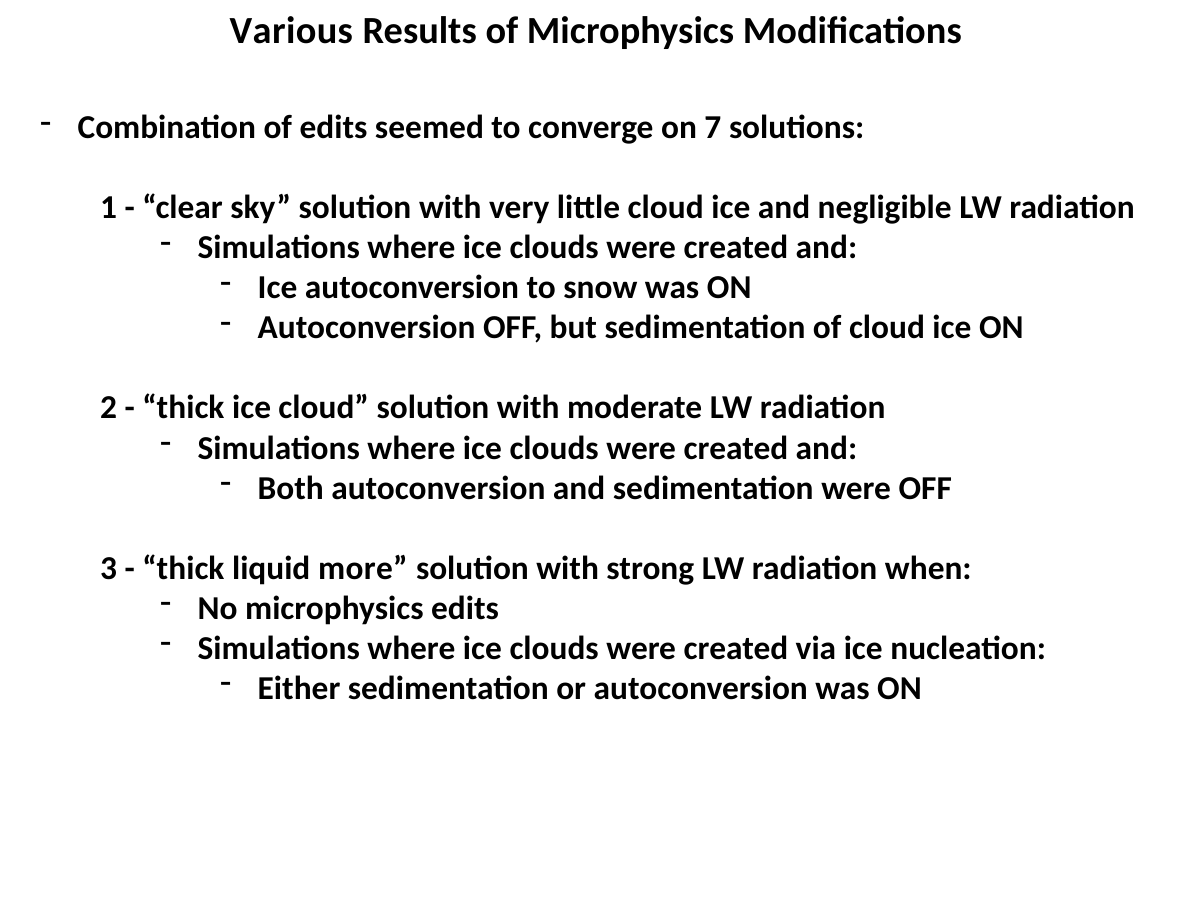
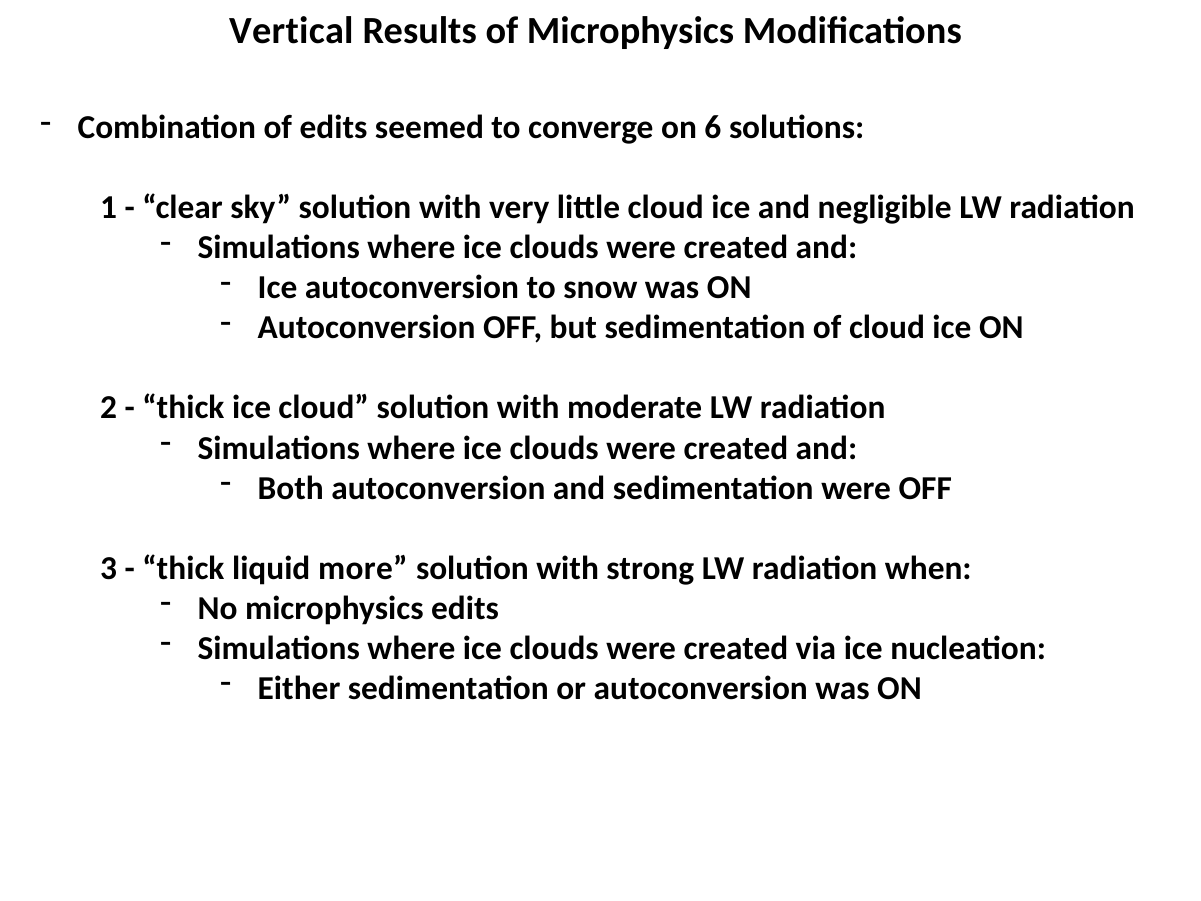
Various: Various -> Vertical
7: 7 -> 6
